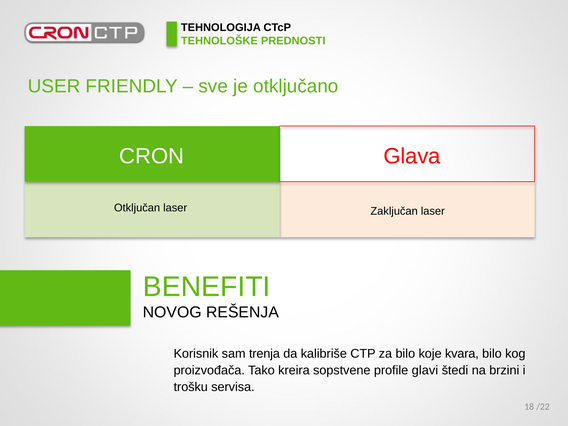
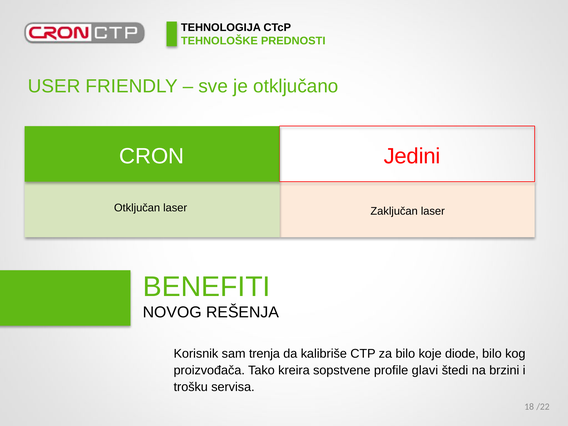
Glava: Glava -> Jedini
kvara: kvara -> diode
